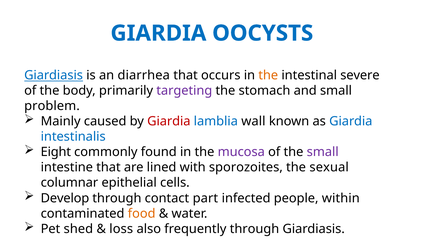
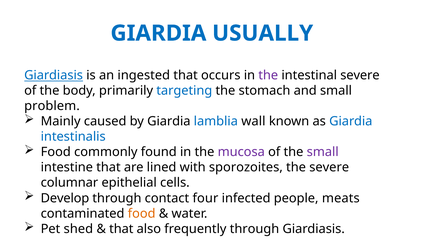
OOCYSTS: OOCYSTS -> USUALLY
diarrhea: diarrhea -> ingested
the at (268, 75) colour: orange -> purple
targeting colour: purple -> blue
Giardia at (169, 122) colour: red -> black
Eight at (56, 152): Eight -> Food
the sexual: sexual -> severe
part: part -> four
within: within -> meats
loss at (121, 229): loss -> that
